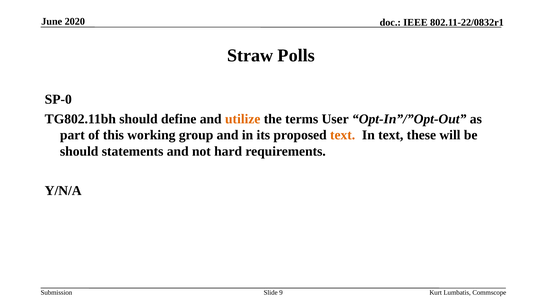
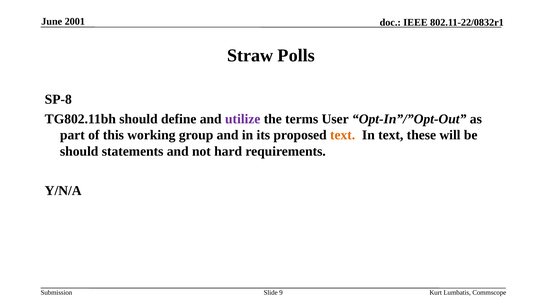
2020: 2020 -> 2001
SP-0: SP-0 -> SP-8
utilize colour: orange -> purple
